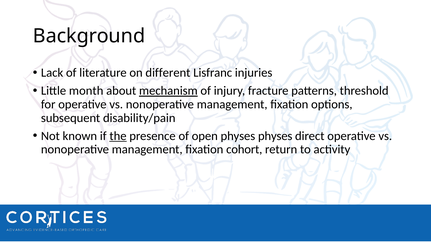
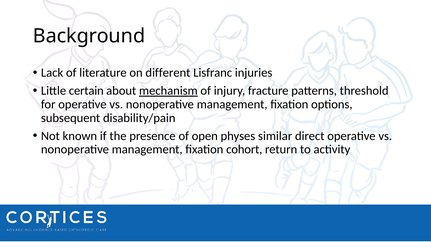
month: month -> certain
the underline: present -> none
physes physes: physes -> similar
